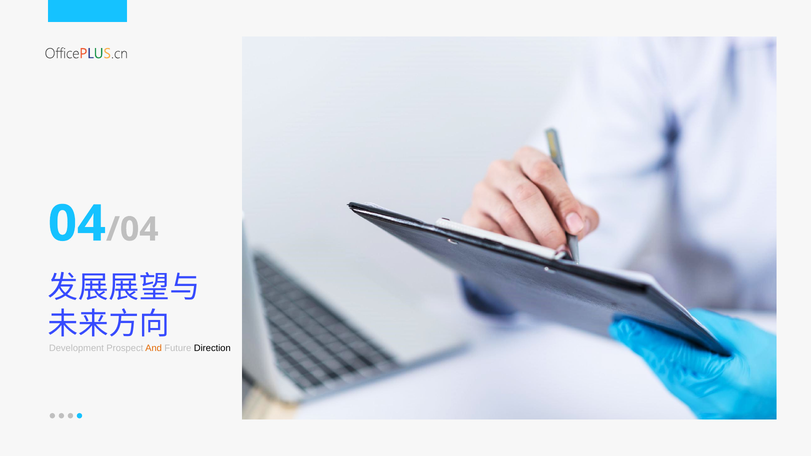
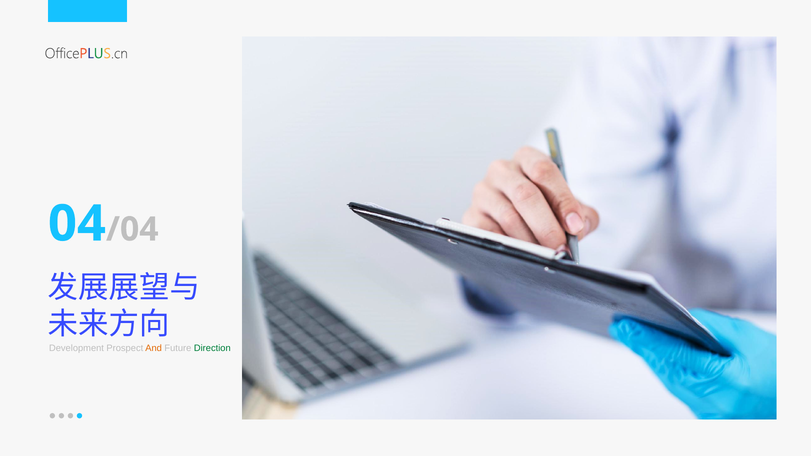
Direction colour: black -> green
